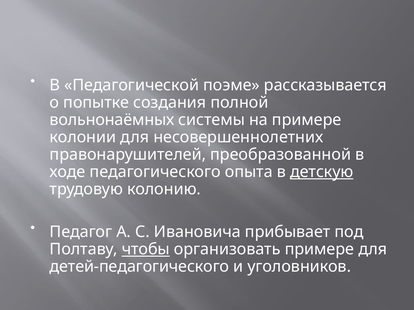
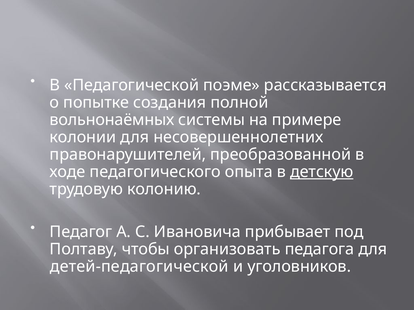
чтобы underline: present -> none
организовать примере: примере -> педагога
детей-педагогического: детей-педагогического -> детей-педагогической
